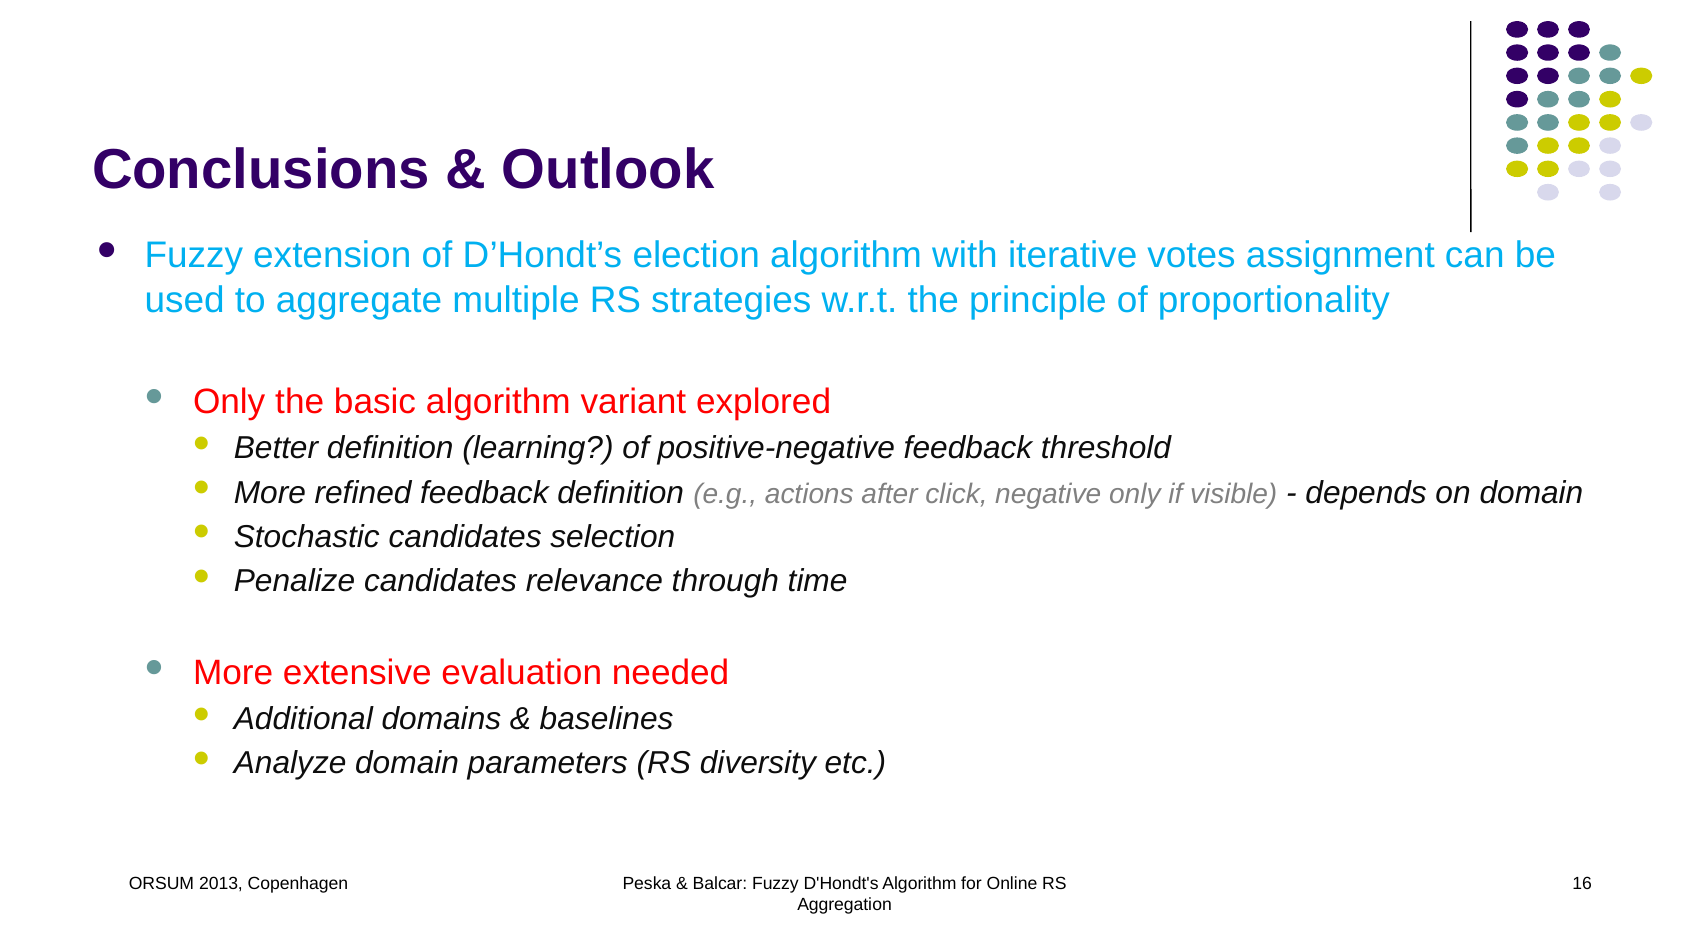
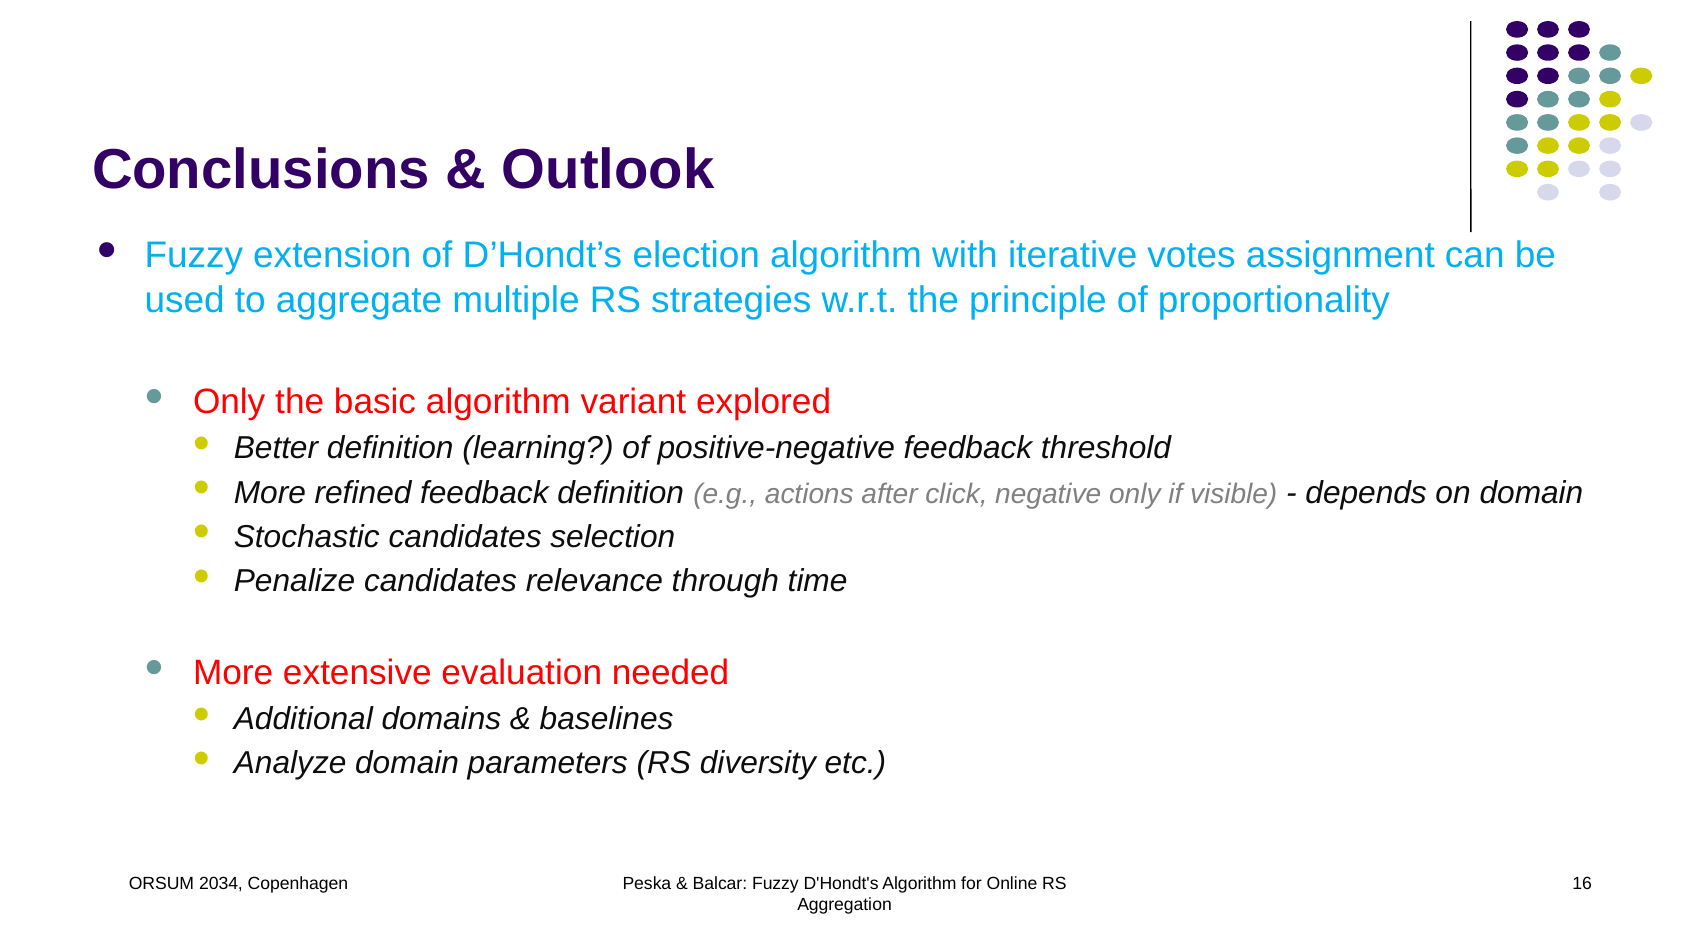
2013: 2013 -> 2034
